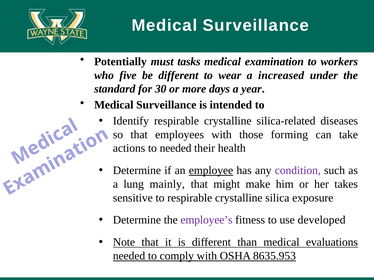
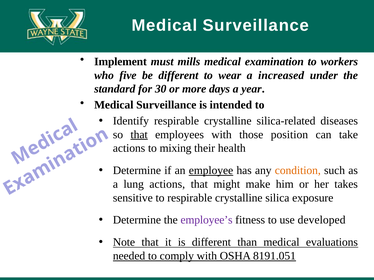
Potentially: Potentially -> Implement
tasks: tasks -> mills
that at (139, 135) underline: none -> present
forming: forming -> position
to needed: needed -> mixing
condition colour: purple -> orange
lung mainly: mainly -> actions
8635.953: 8635.953 -> 8191.051
